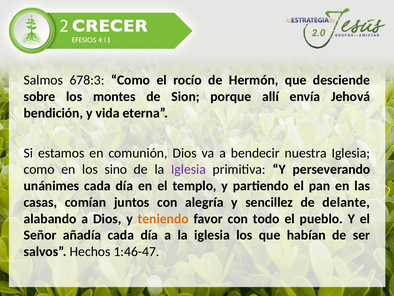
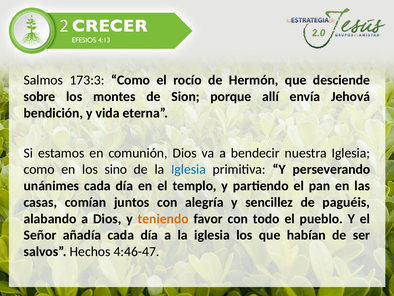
678:3: 678:3 -> 173:3
Iglesia at (188, 169) colour: purple -> blue
delante: delante -> paguéis
1:46-47: 1:46-47 -> 4:46-47
